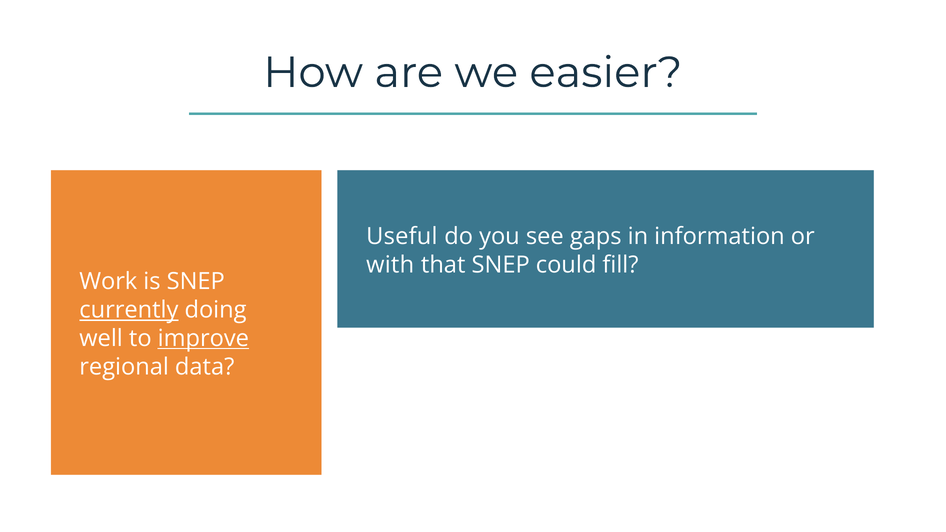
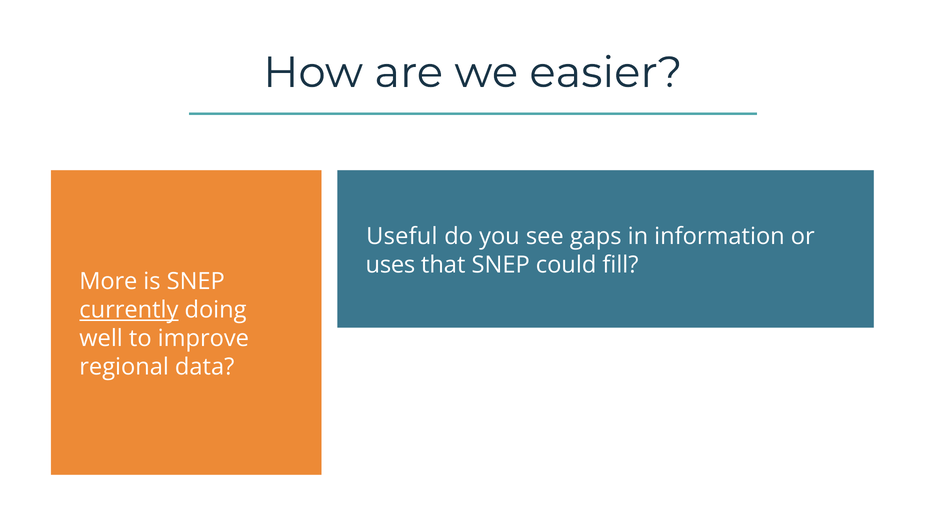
with: with -> uses
Work: Work -> More
improve underline: present -> none
